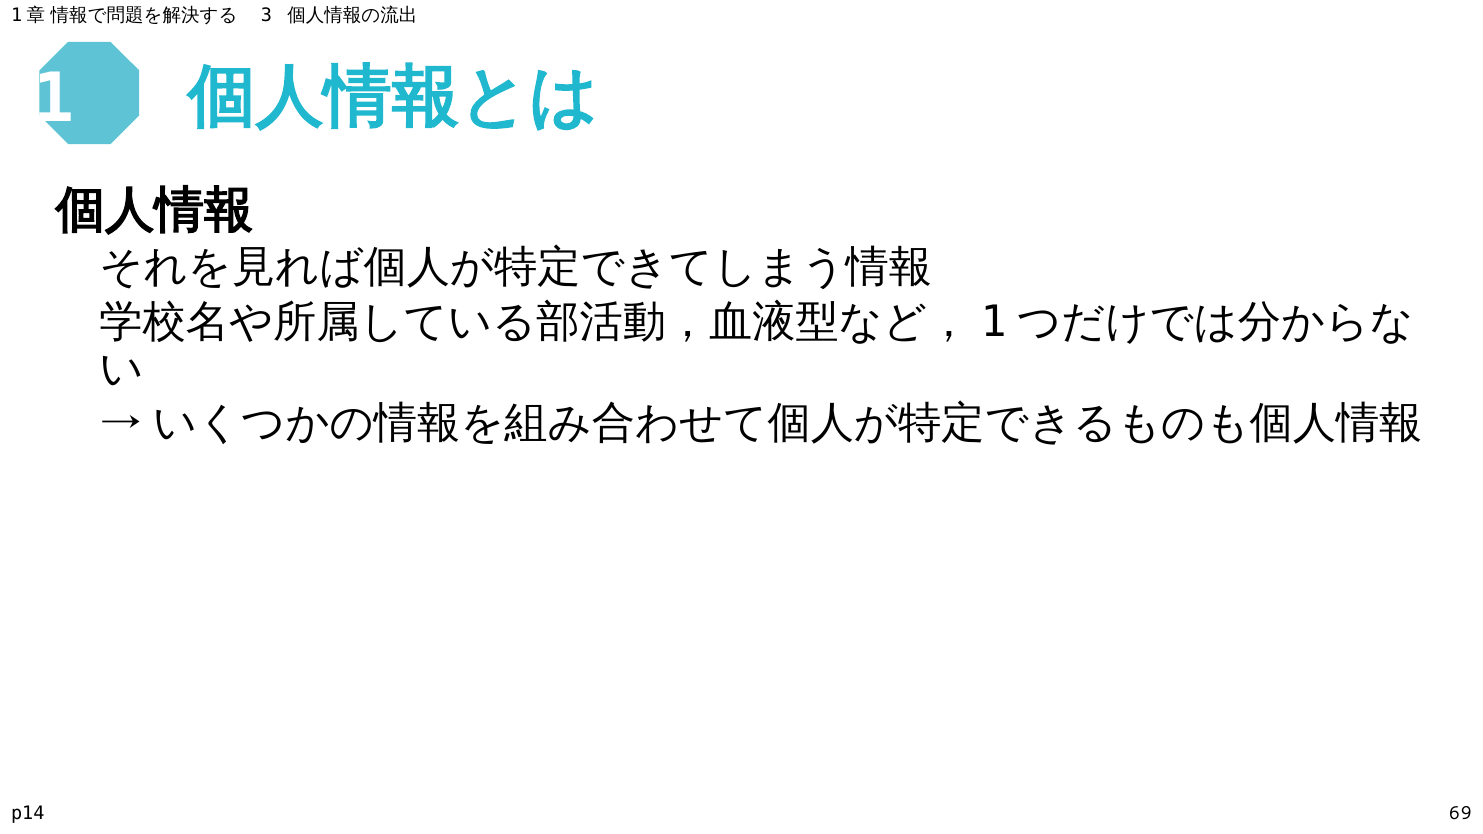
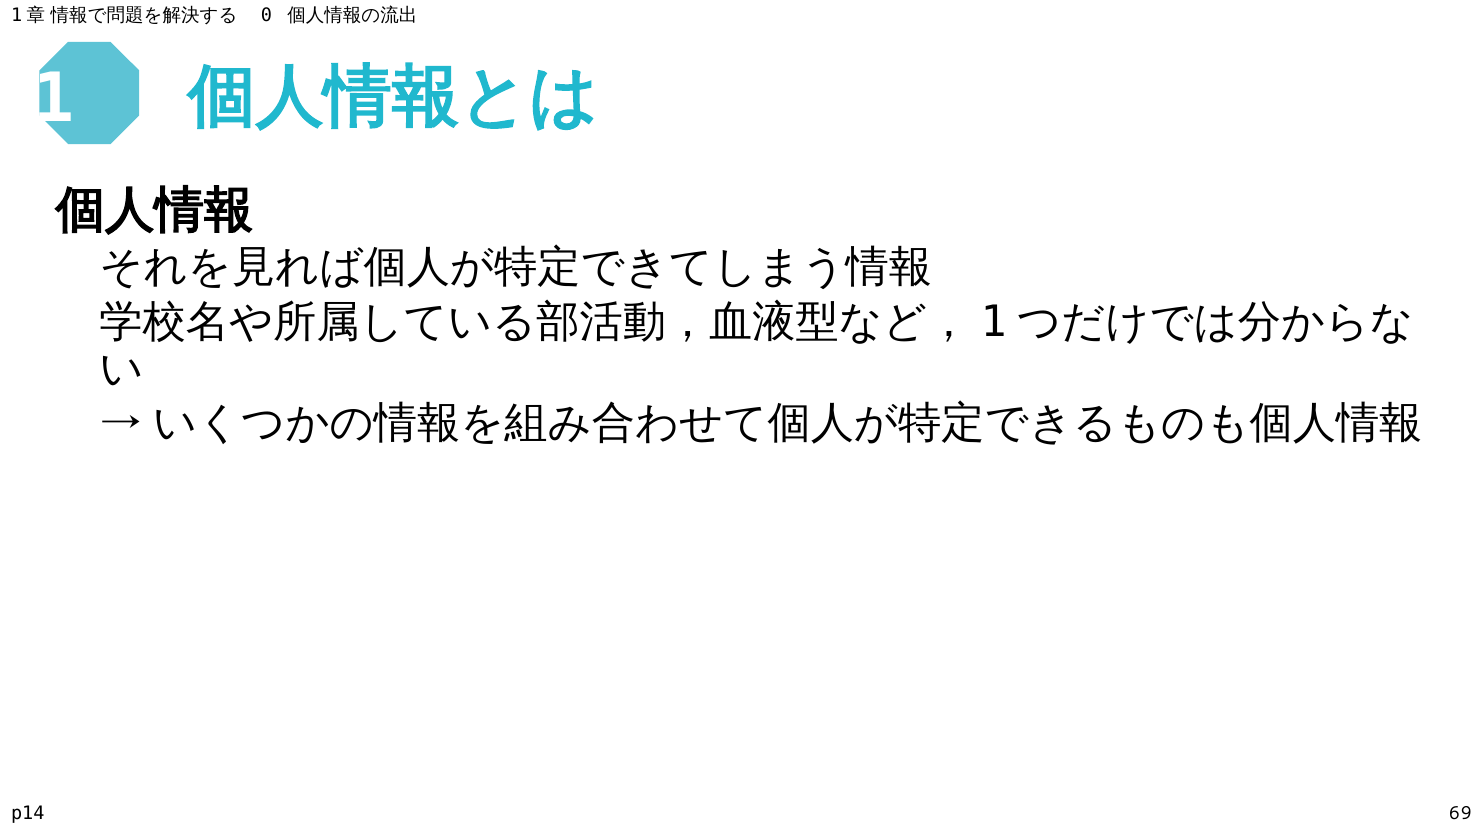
3: 3 -> 0
